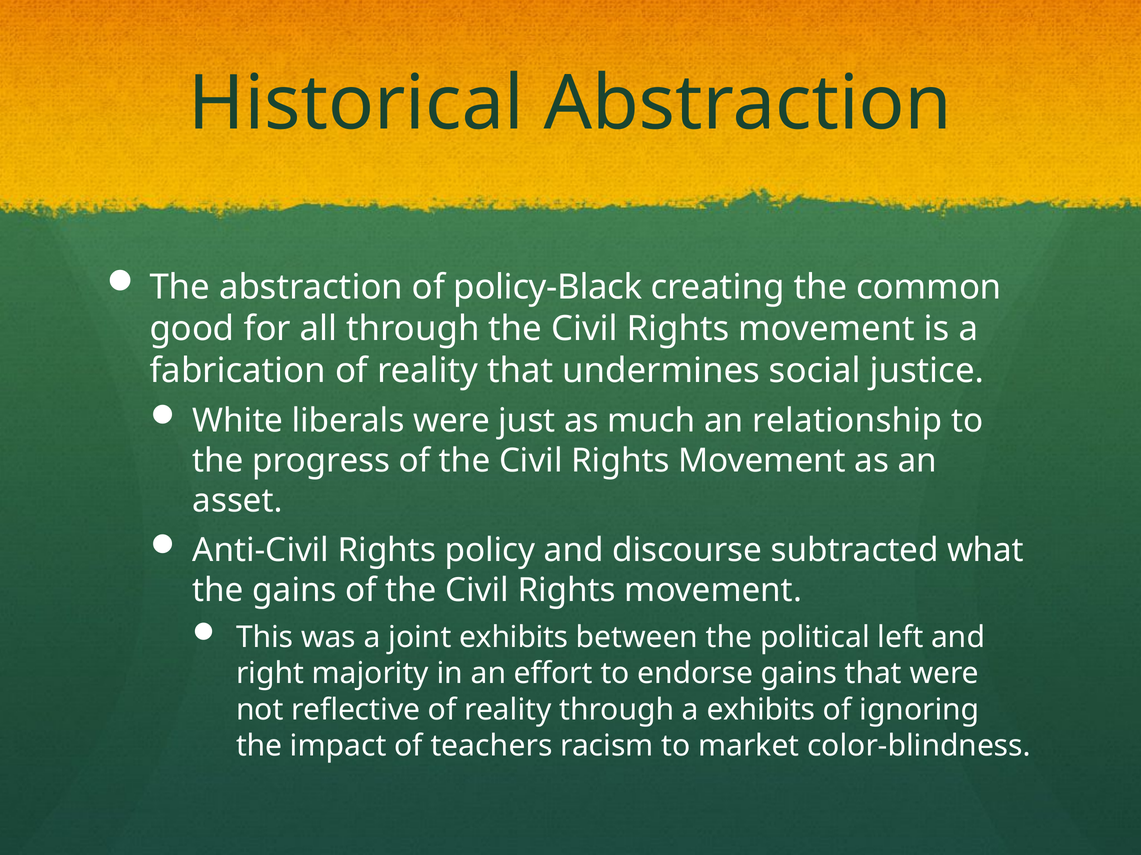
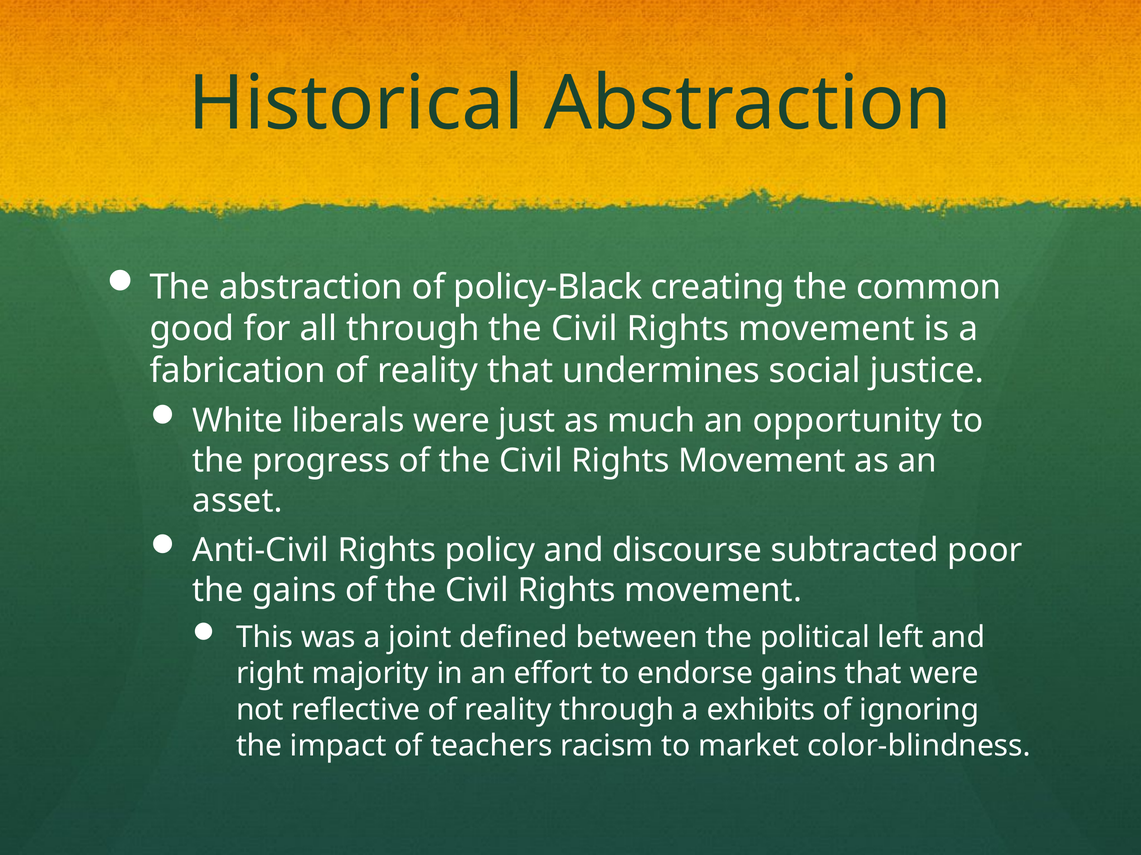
relationship: relationship -> opportunity
what: what -> poor
joint exhibits: exhibits -> defined
